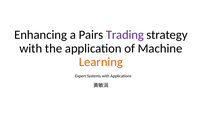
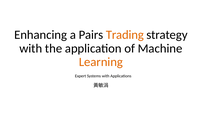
Trading colour: purple -> orange
